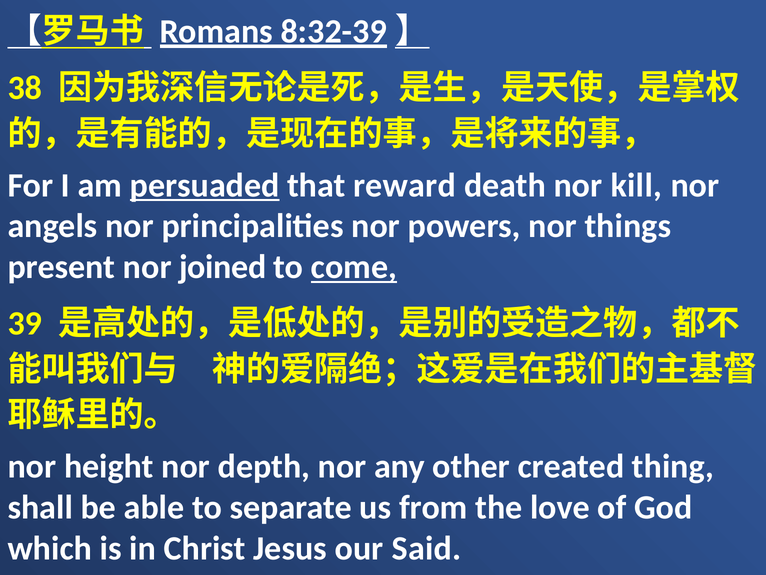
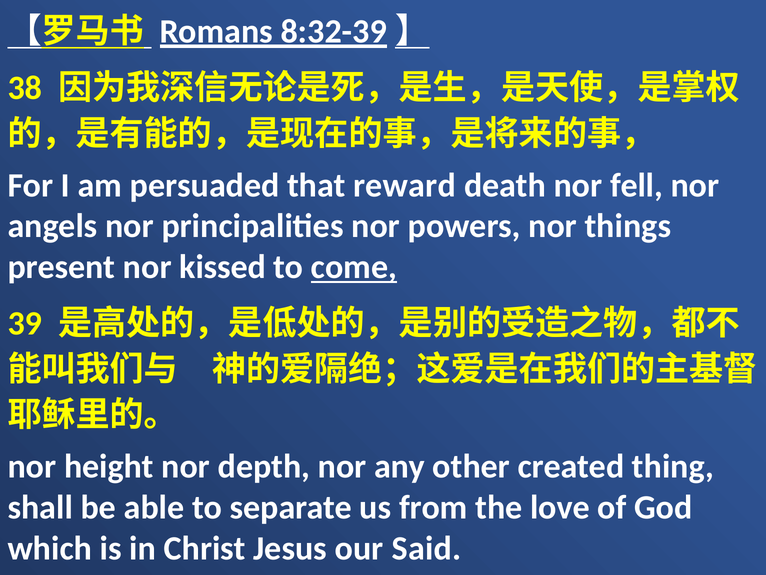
persuaded underline: present -> none
kill: kill -> fell
joined: joined -> kissed
